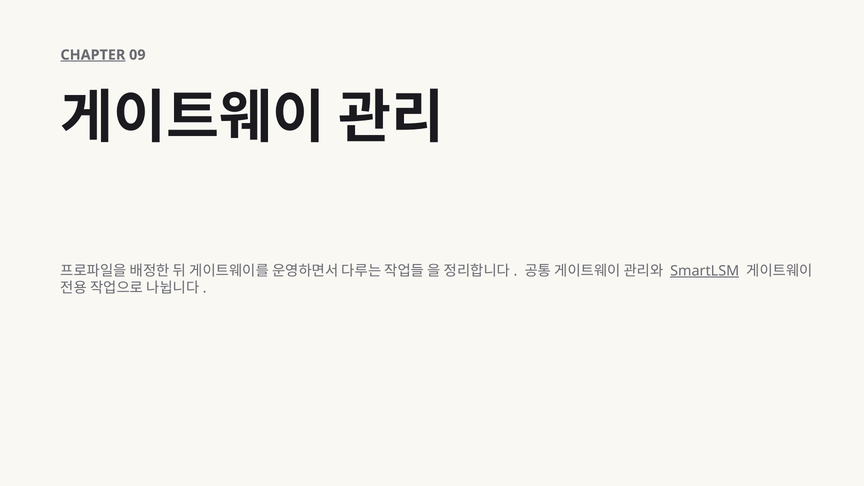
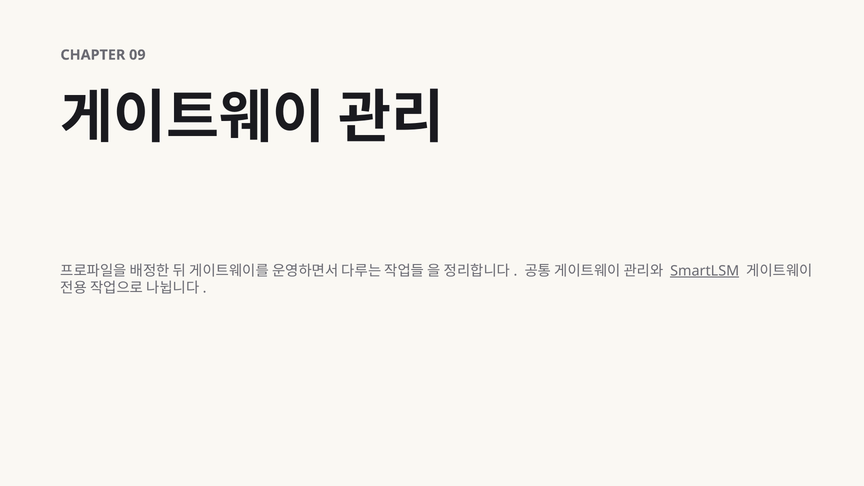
CHAPTER underline: present -> none
